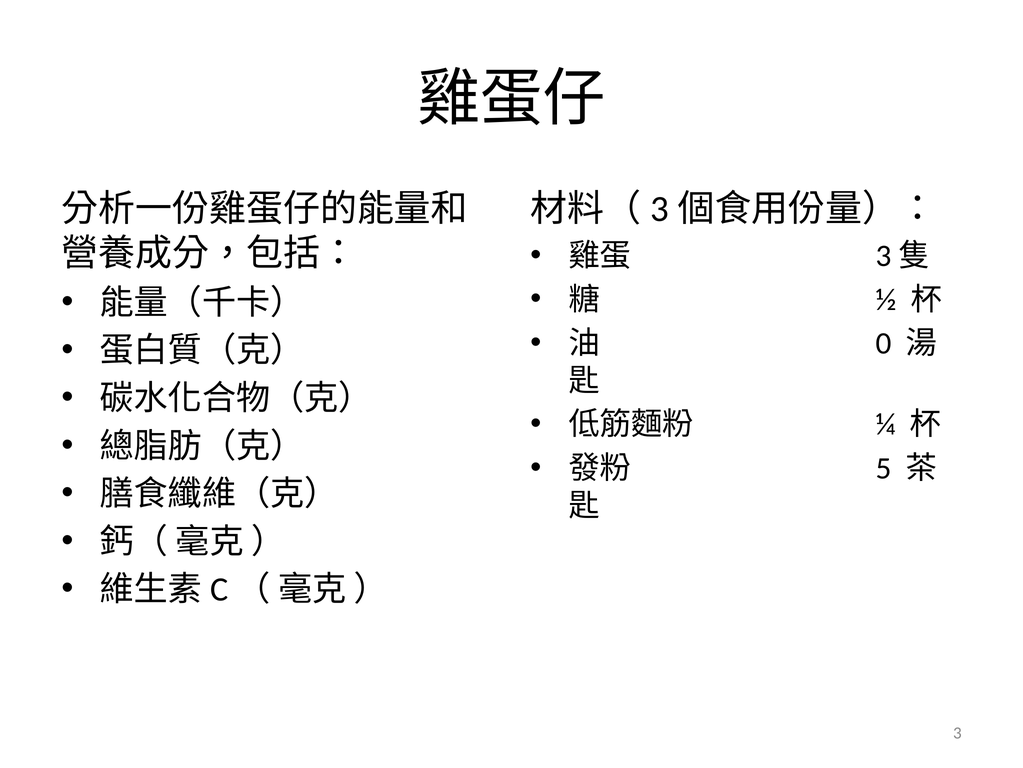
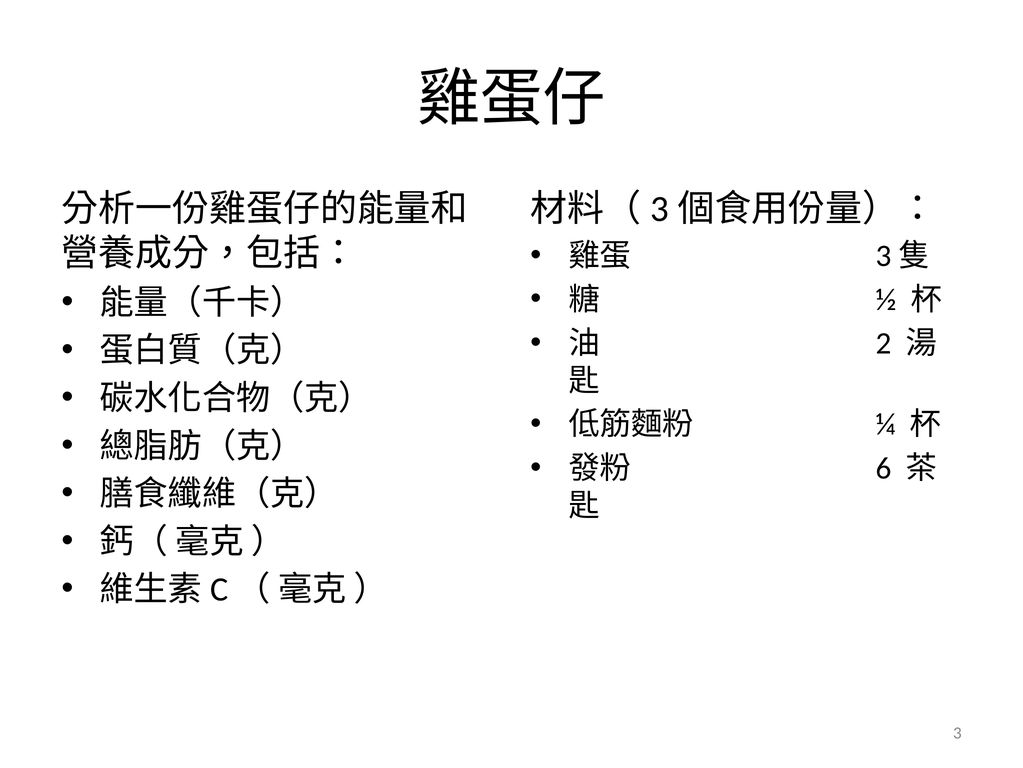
0: 0 -> 2
5: 5 -> 6
